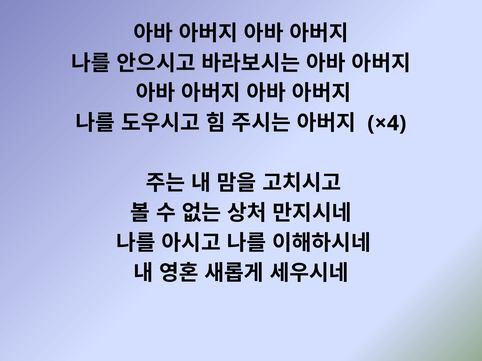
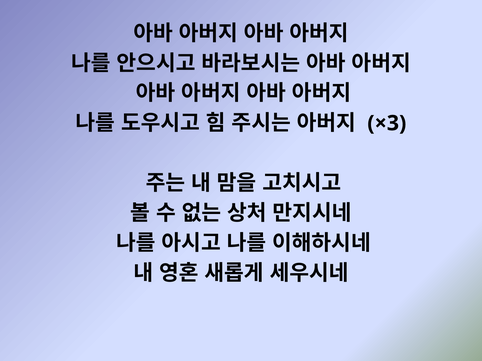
×4: ×4 -> ×3
